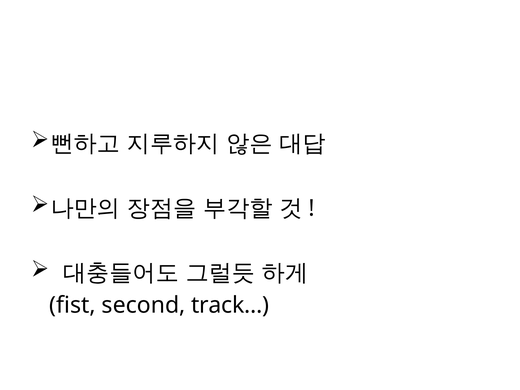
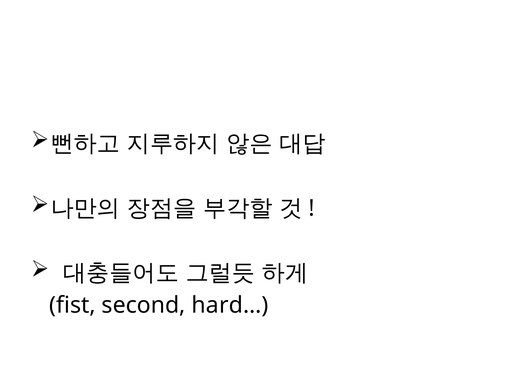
track…: track… -> hard…
